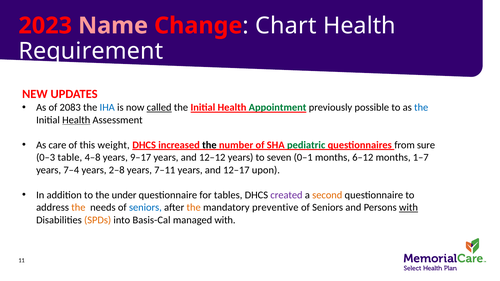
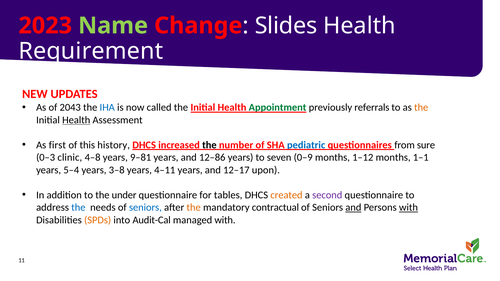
Name colour: pink -> light green
Chart: Chart -> Slides
2083: 2083 -> 2043
called underline: present -> none
possible: possible -> referrals
the at (421, 108) colour: blue -> orange
care: care -> first
weight: weight -> history
pediatric colour: green -> blue
table: table -> clinic
9–17: 9–17 -> 9–81
12–12: 12–12 -> 12–86
0–1: 0–1 -> 0–9
6–12: 6–12 -> 1–12
1–7: 1–7 -> 1–1
7–4: 7–4 -> 5–4
2–8: 2–8 -> 3–8
7–11: 7–11 -> 4–11
created colour: purple -> orange
second colour: orange -> purple
the at (78, 208) colour: orange -> blue
preventive: preventive -> contractual
and at (353, 208) underline: none -> present
Basis-Cal: Basis-Cal -> Audit-Cal
